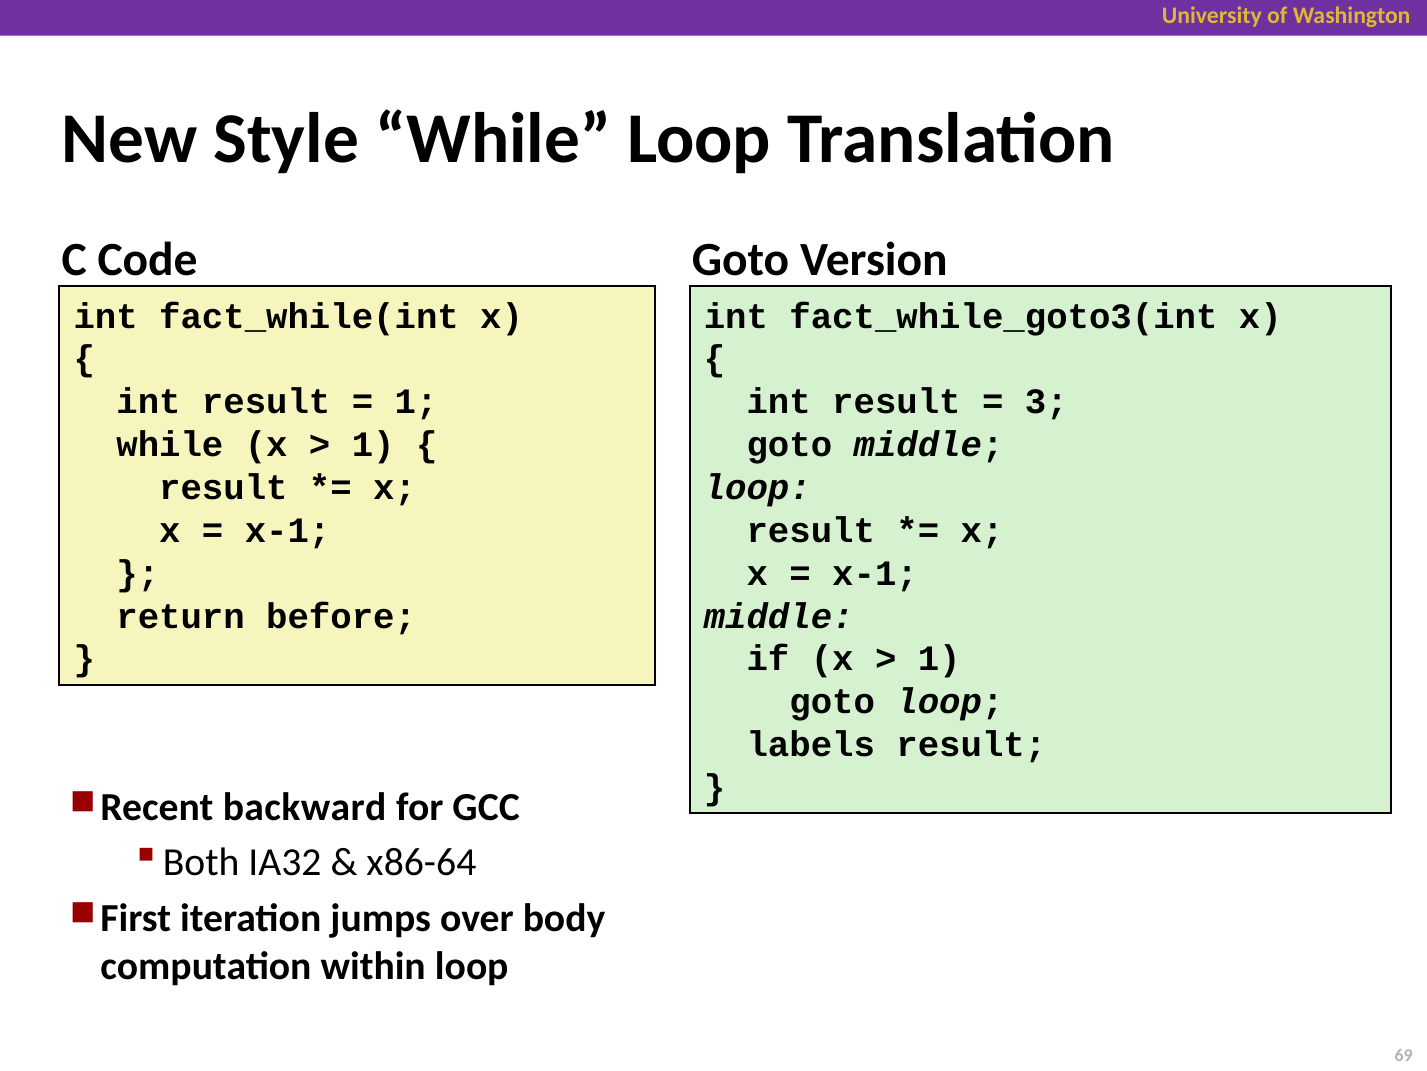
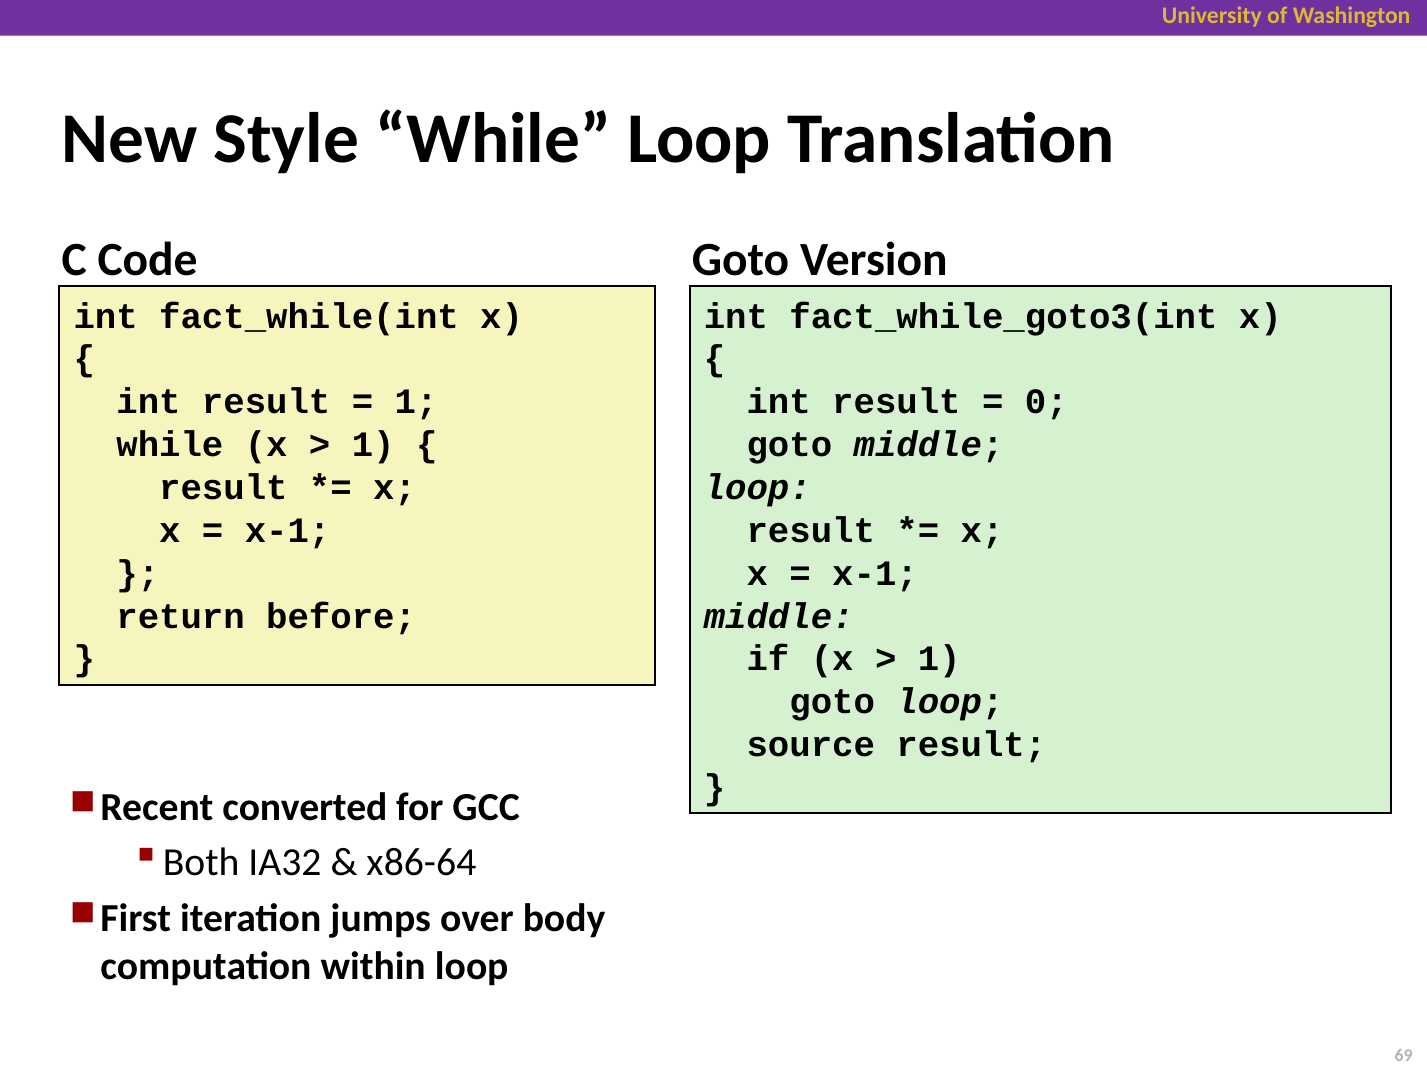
3: 3 -> 0
labels: labels -> source
backward: backward -> converted
